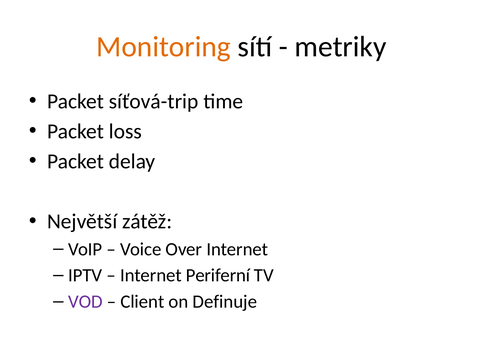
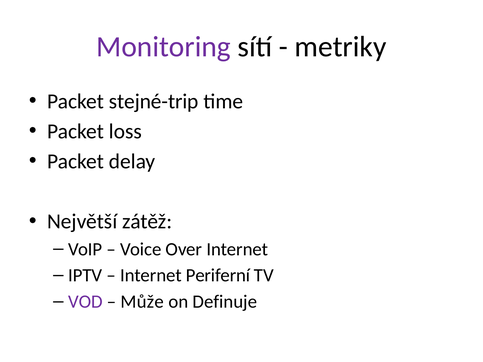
Monitoring colour: orange -> purple
síťová-trip: síťová-trip -> stejné-trip
Client: Client -> Může
